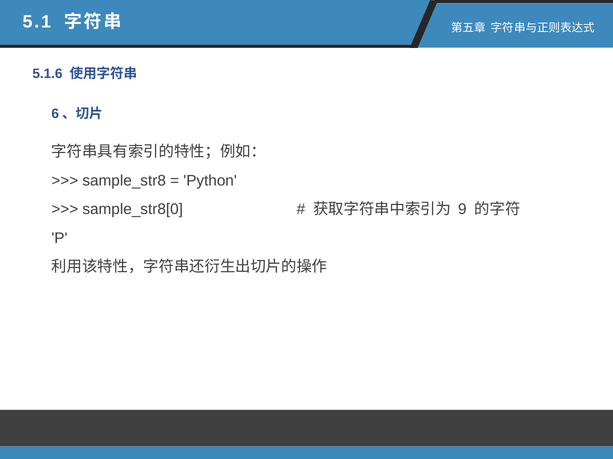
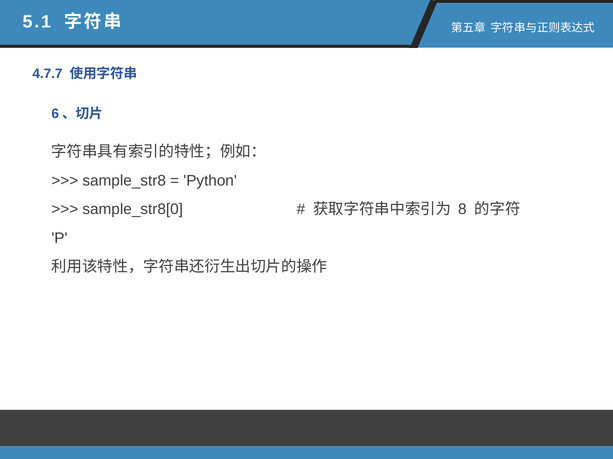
5.1.6: 5.1.6 -> 4.7.7
9: 9 -> 8
